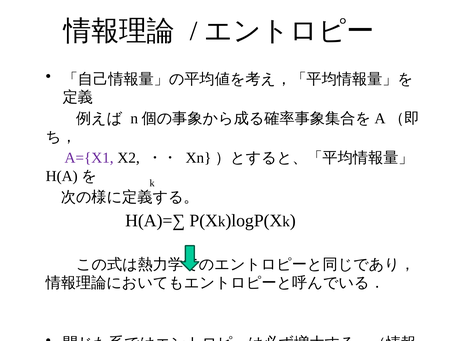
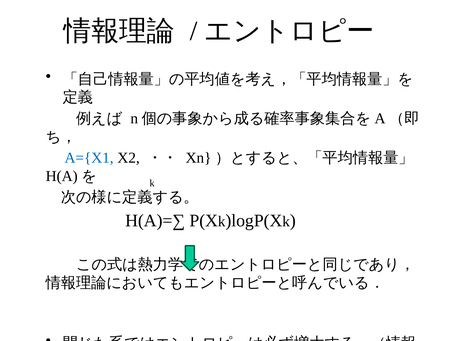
A={X1 colour: purple -> blue
